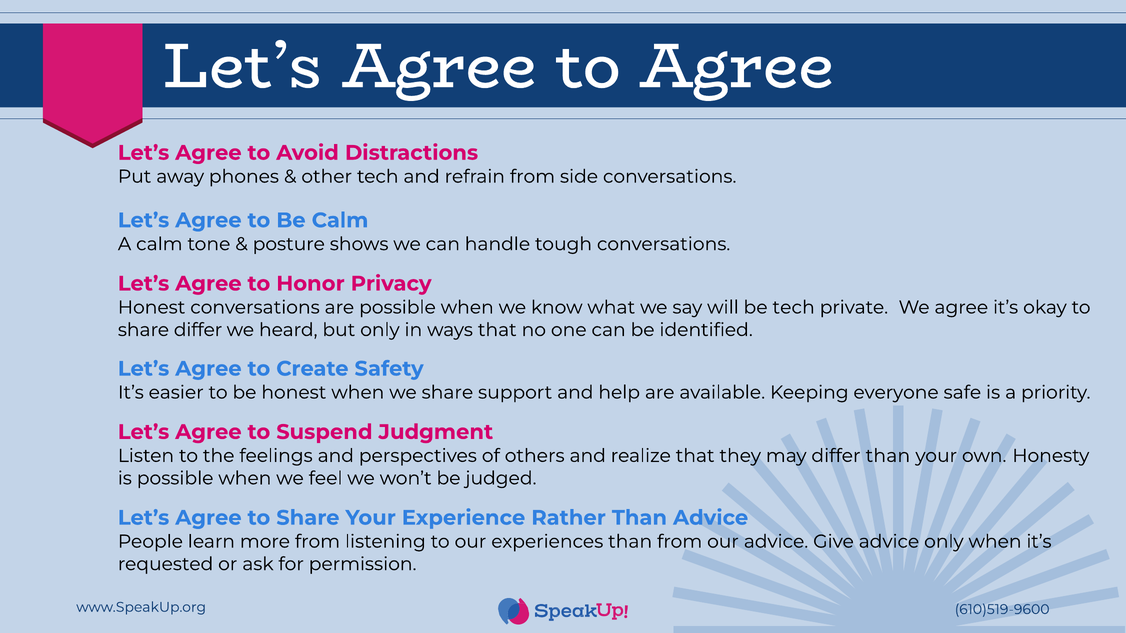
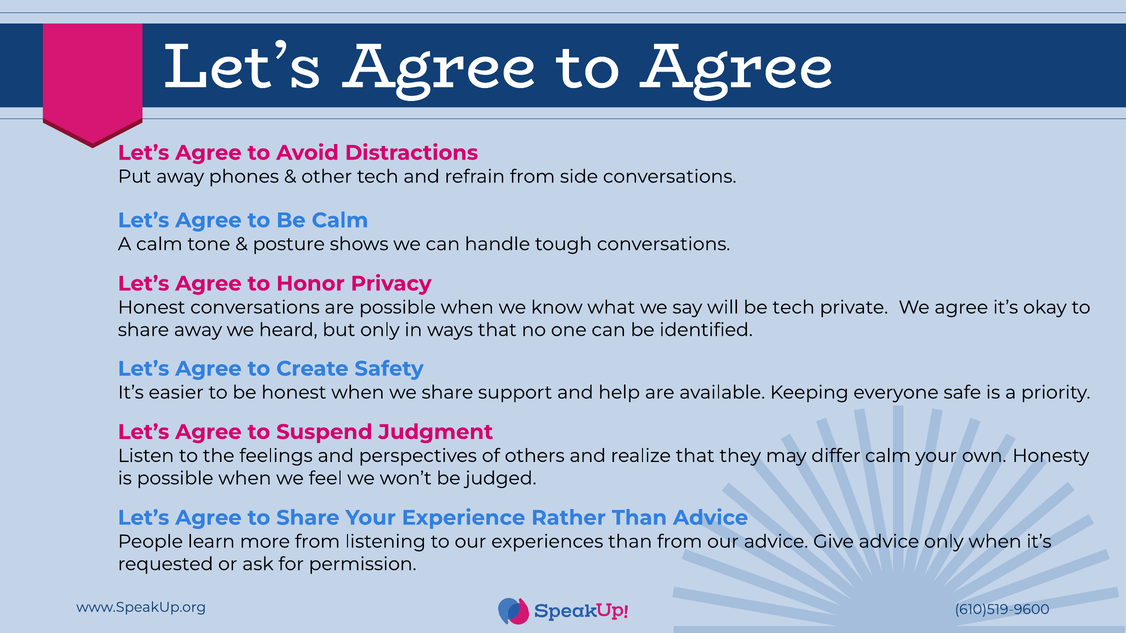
share differ: differ -> away
differ than: than -> calm
